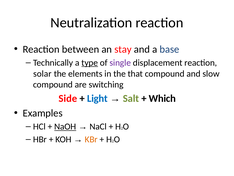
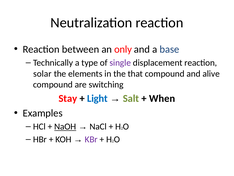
stay: stay -> only
type underline: present -> none
slow: slow -> alive
Side: Side -> Stay
Which: Which -> When
KBr colour: orange -> purple
